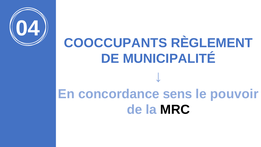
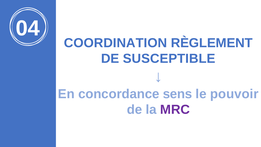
COOCCUPANTS: COOCCUPANTS -> COORDINATION
MUNICIPALITÉ: MUNICIPALITÉ -> SUSCEPTIBLE
MRC colour: black -> purple
